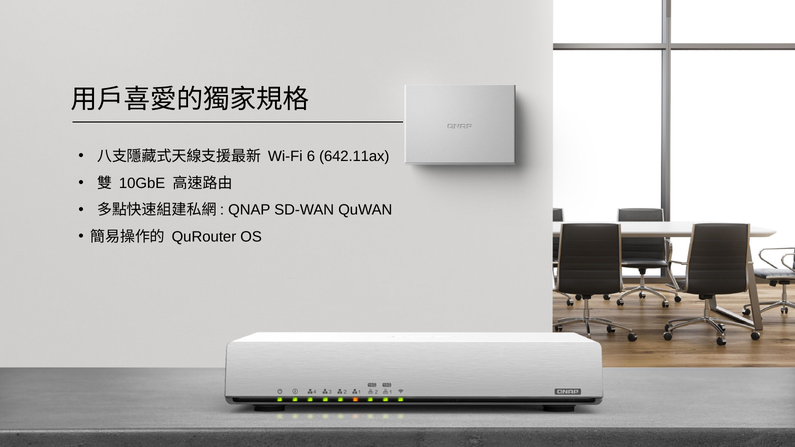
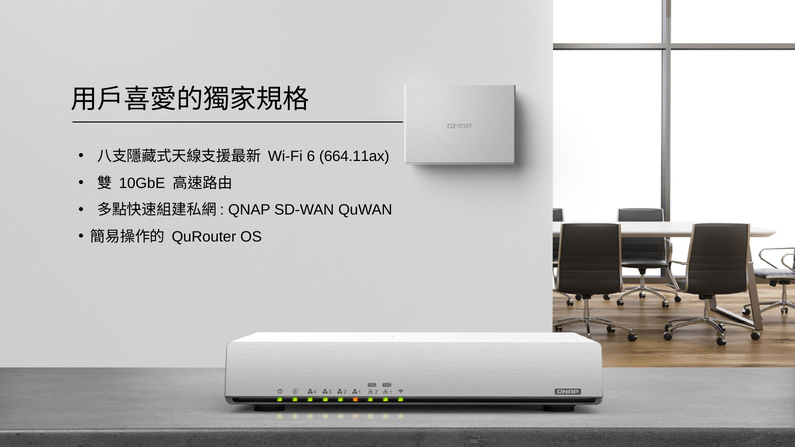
642.11ax: 642.11ax -> 664.11ax
